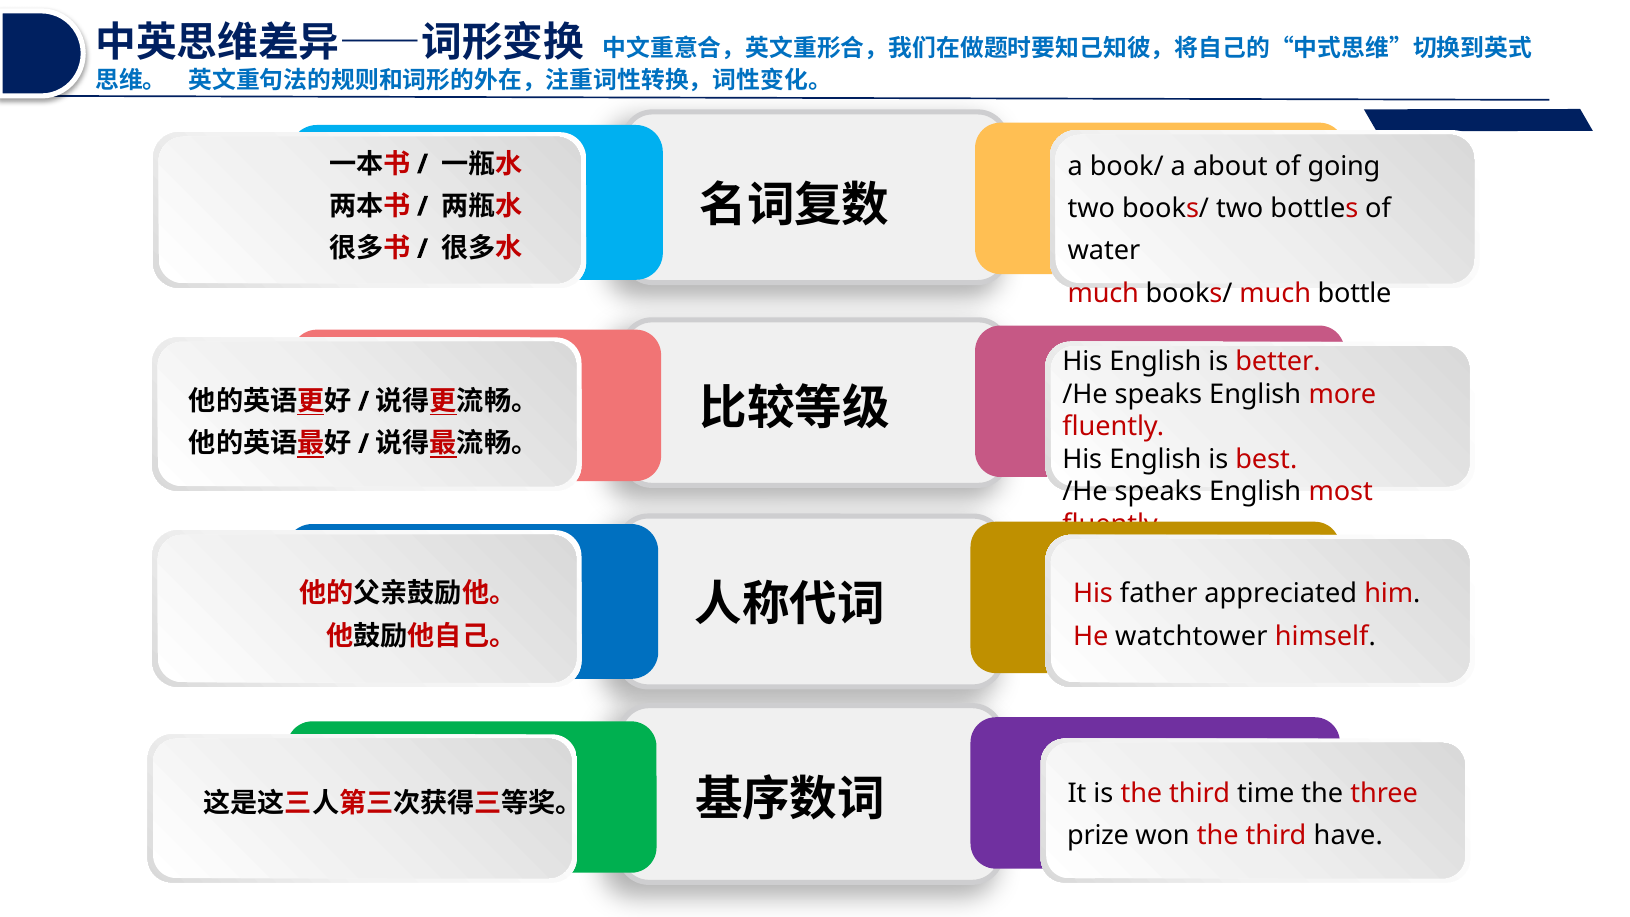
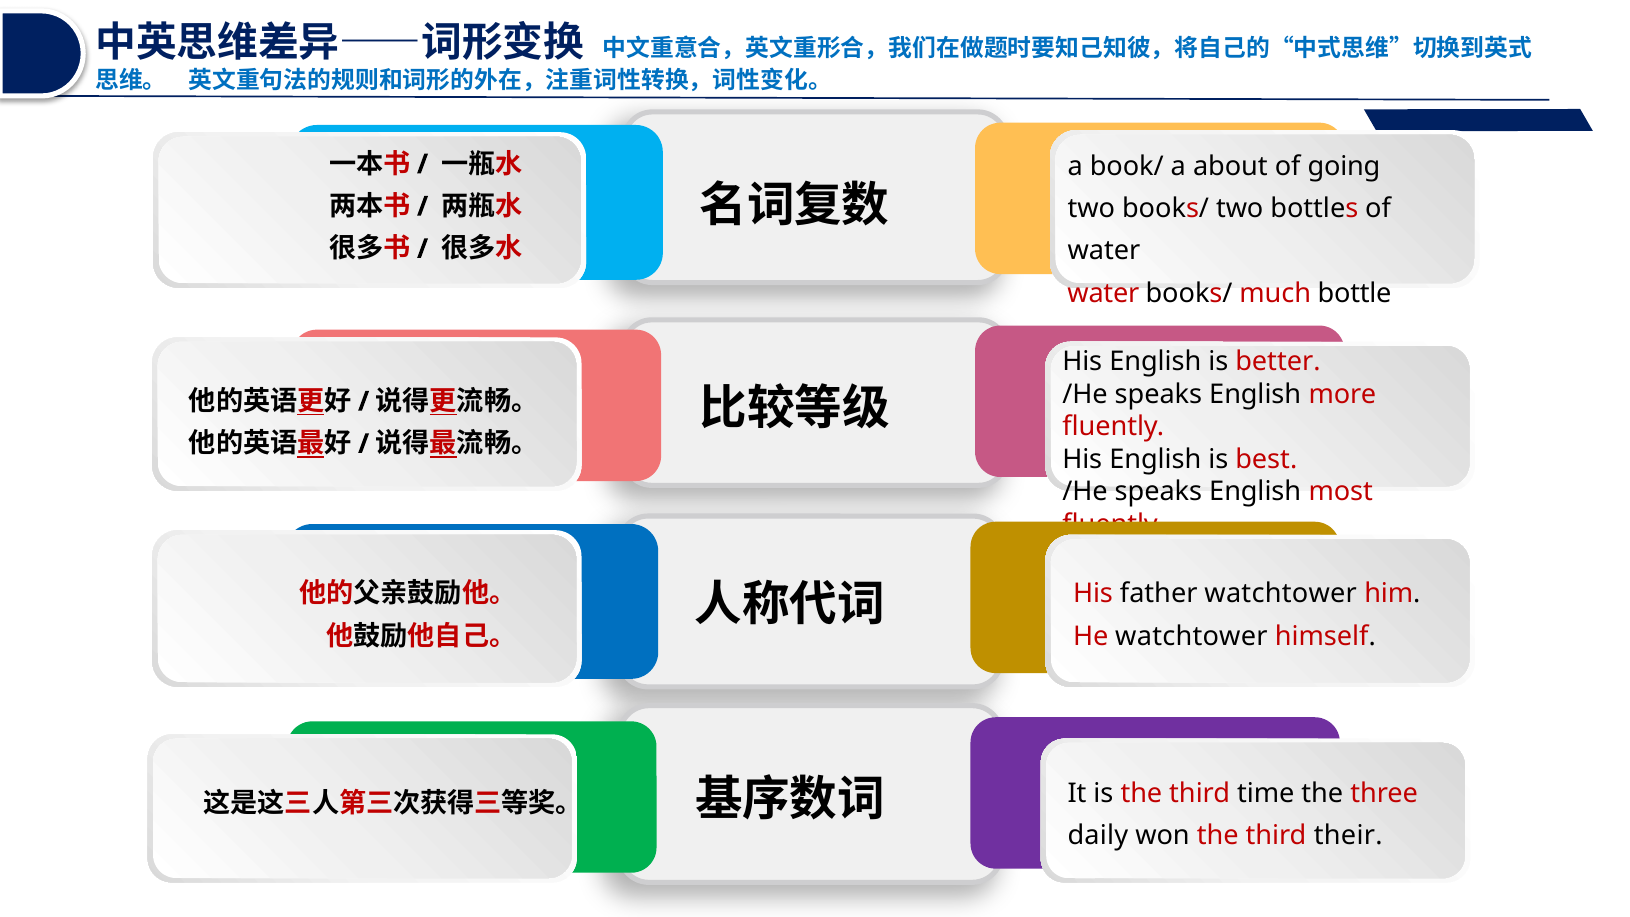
much at (1103, 293): much -> water
father appreciated: appreciated -> watchtower
prize: prize -> daily
have: have -> their
